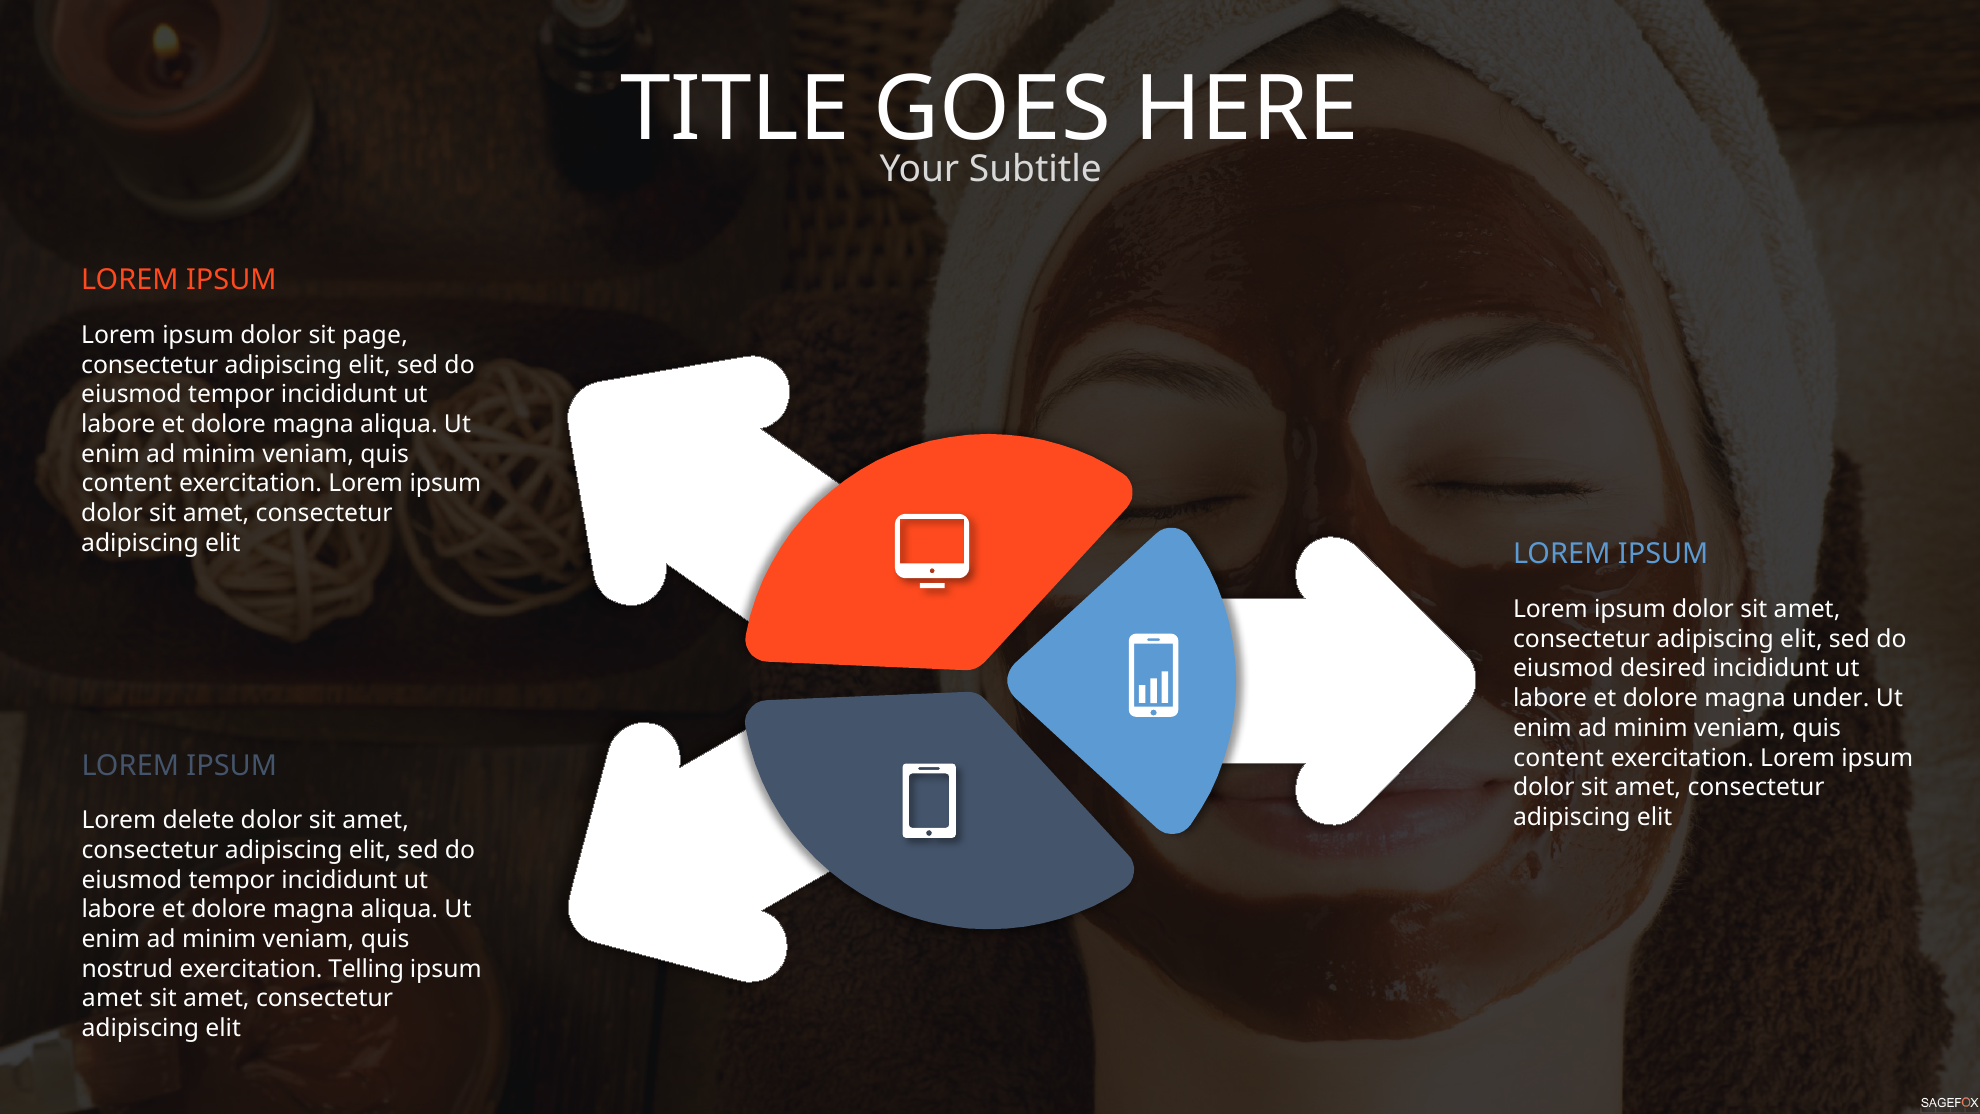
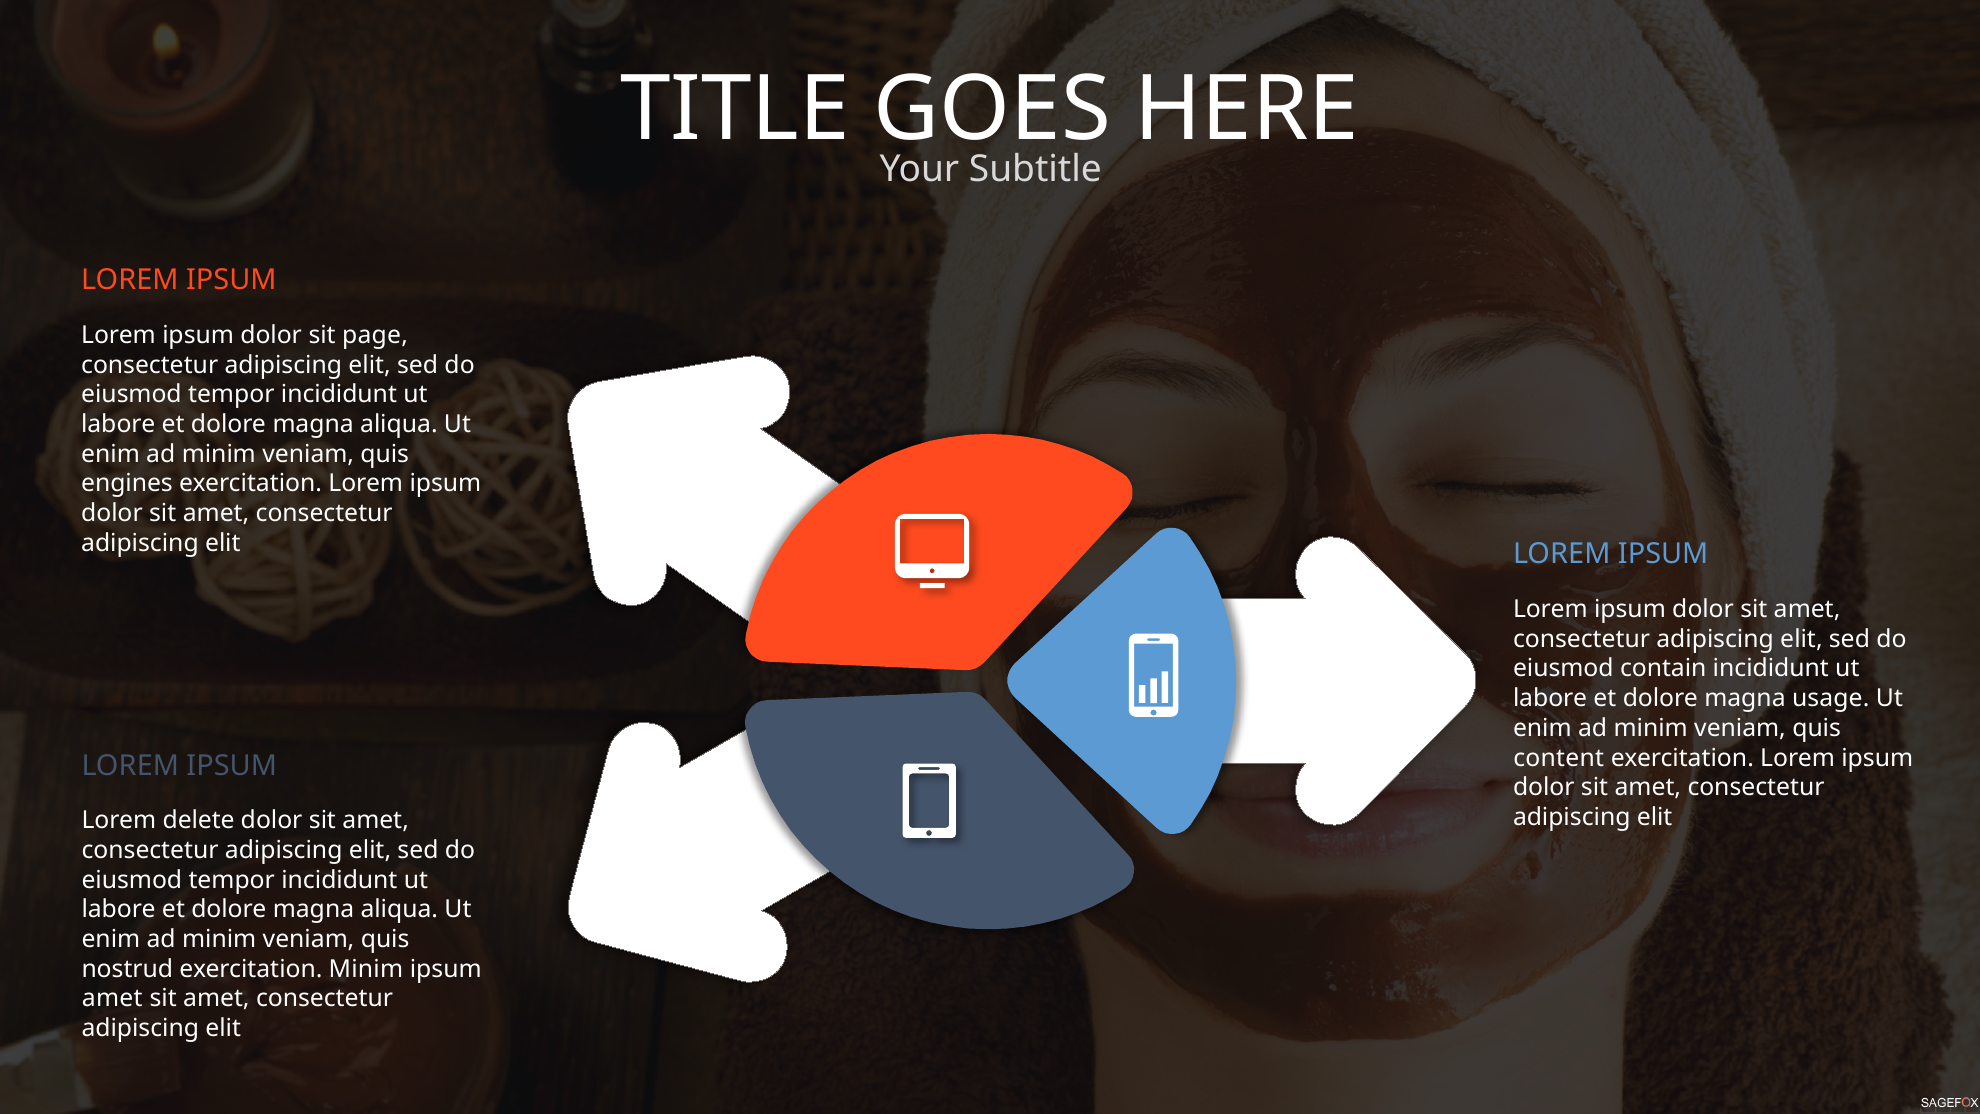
content at (127, 484): content -> engines
desired: desired -> contain
under: under -> usage
exercitation Telling: Telling -> Minim
